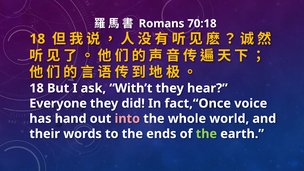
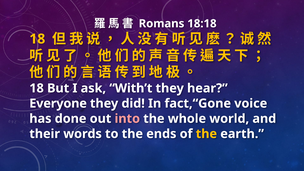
70:18: 70:18 -> 18:18
fact,“Once: fact,“Once -> fact,“Gone
hand: hand -> done
the at (206, 134) colour: light green -> yellow
